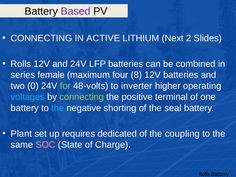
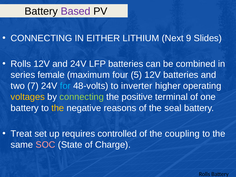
ACTIVE: ACTIVE -> EITHER
2: 2 -> 9
8: 8 -> 5
0: 0 -> 7
for colour: light green -> light blue
voltages colour: light blue -> yellow
the at (58, 108) colour: light blue -> yellow
shorting: shorting -> reasons
Plant: Plant -> Treat
dedicated: dedicated -> controlled
